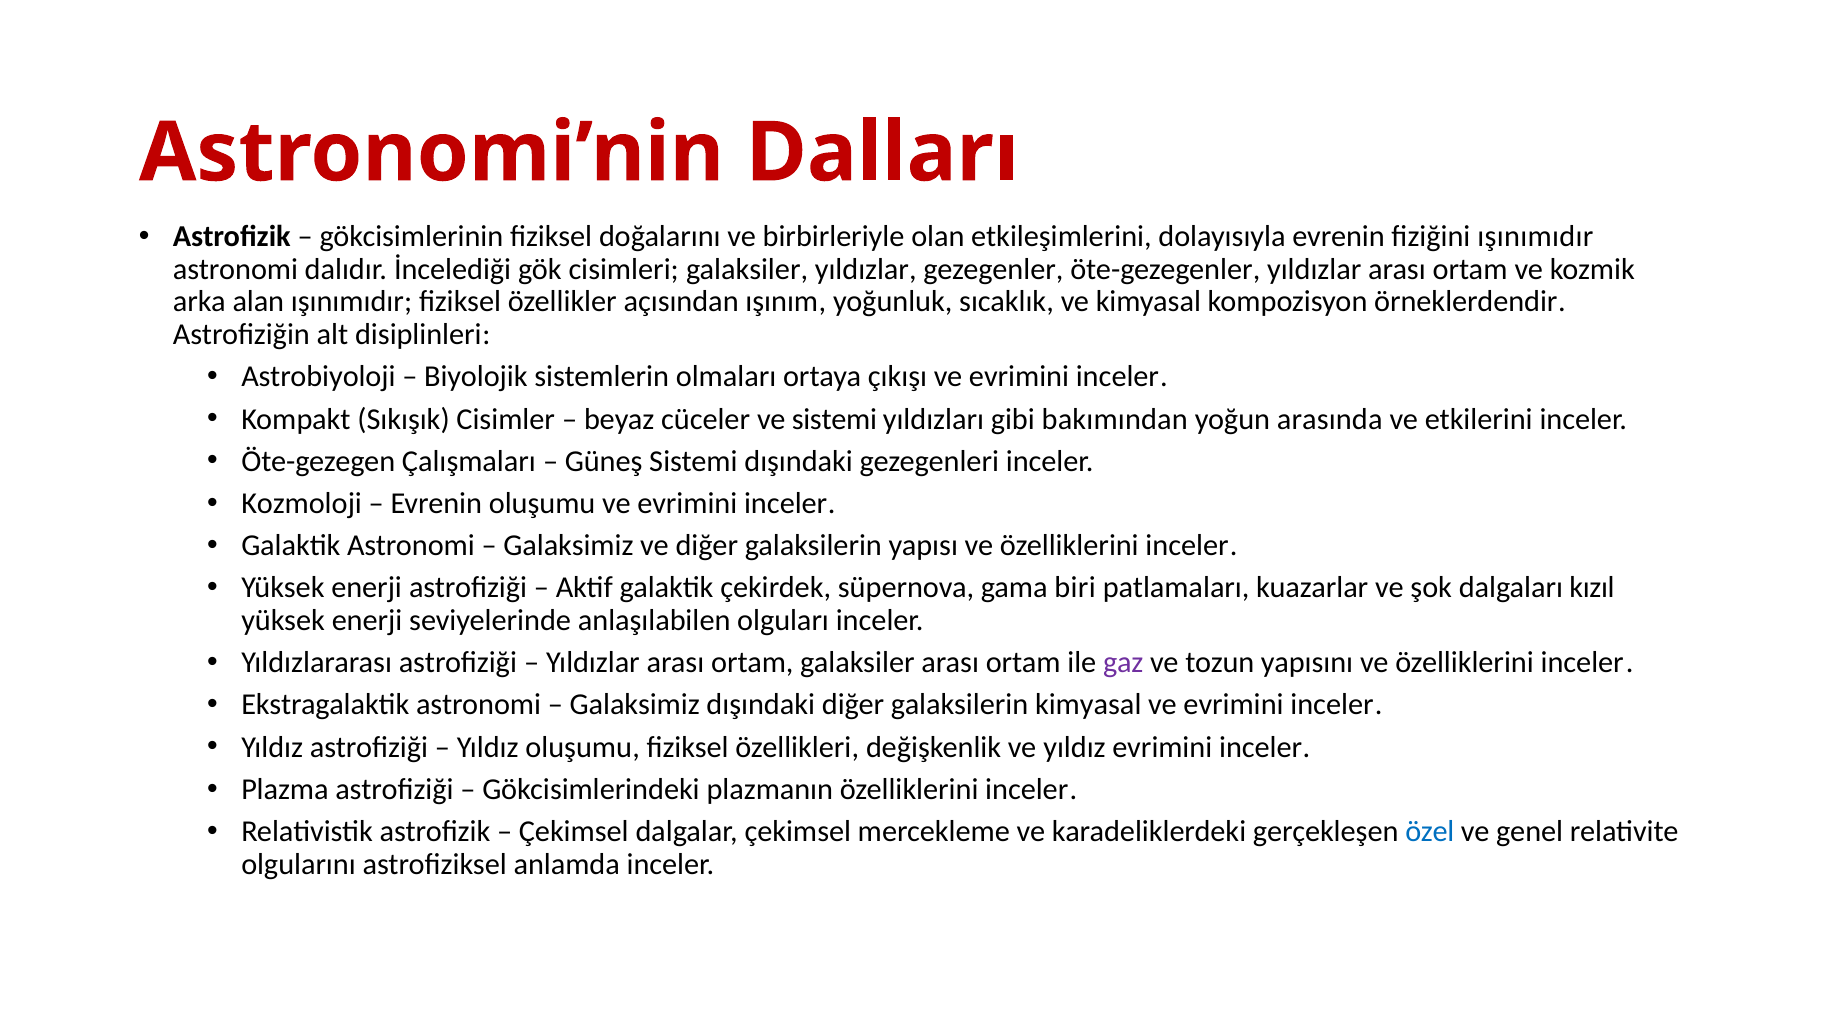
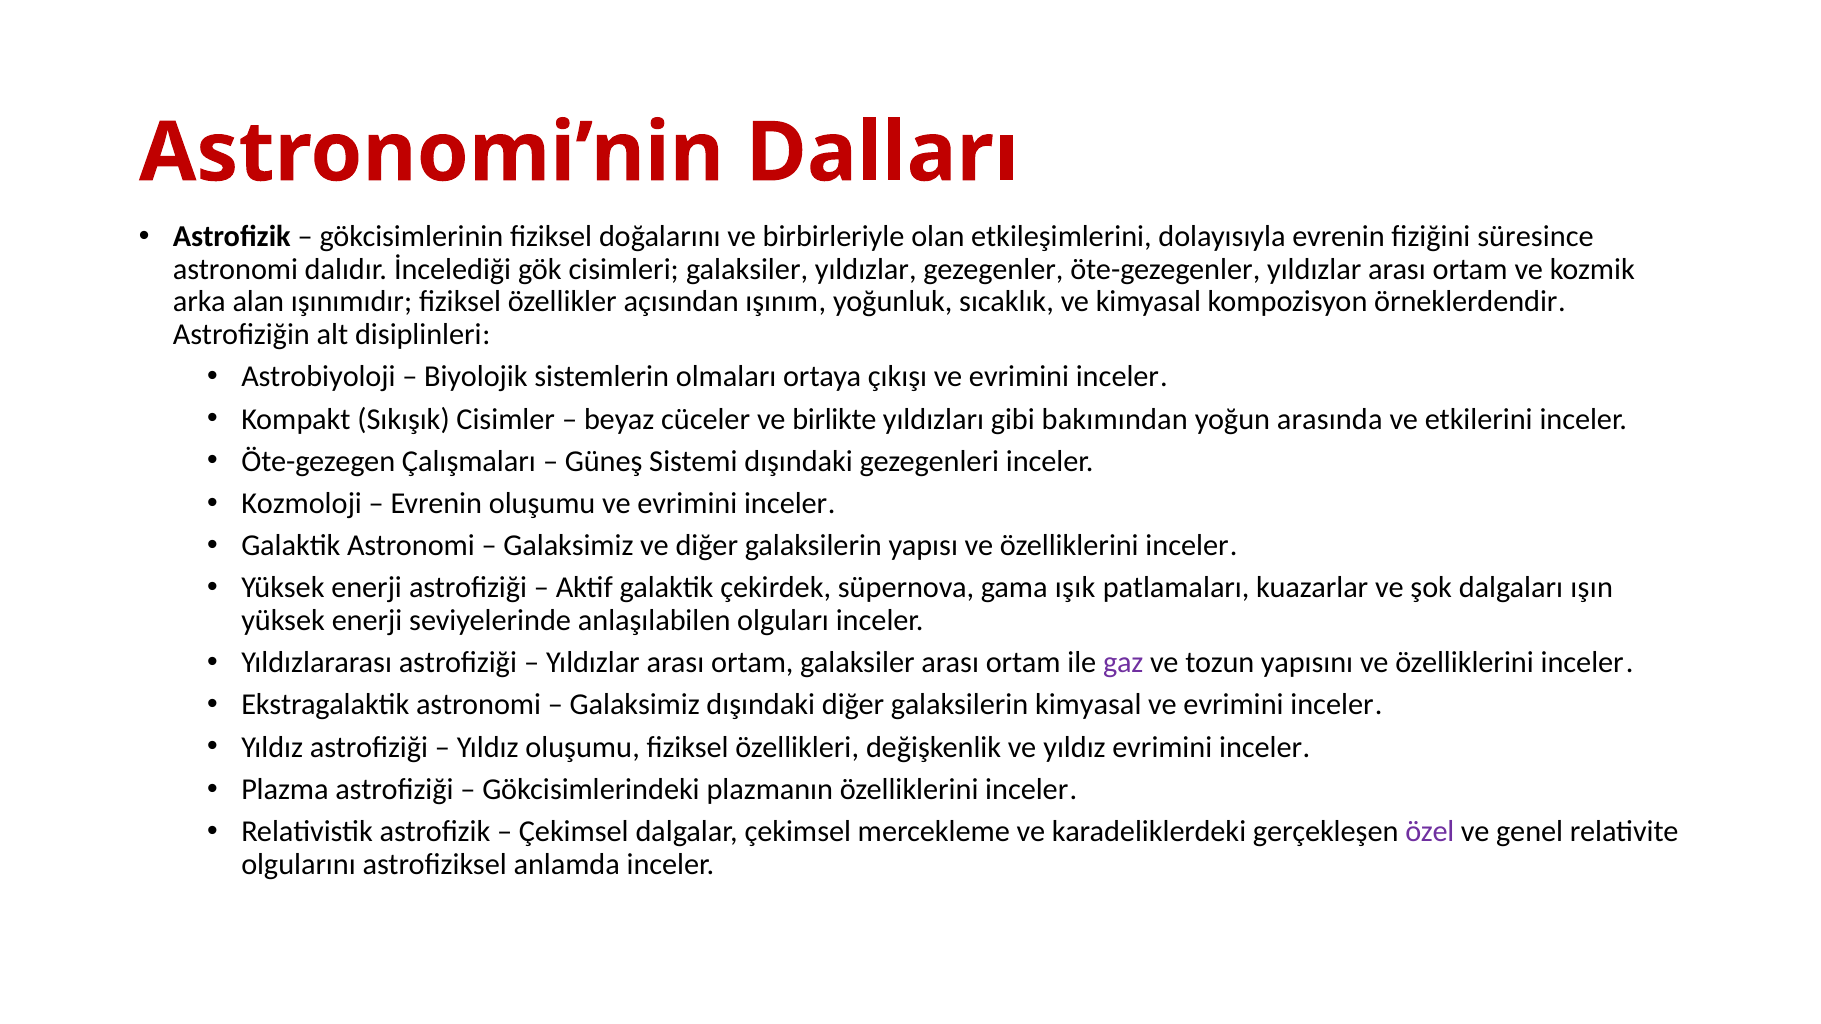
fiziğini ışınımıdır: ışınımıdır -> süresince
ve sistemi: sistemi -> birlikte
biri: biri -> ışık
kızıl: kızıl -> ışın
özel colour: blue -> purple
